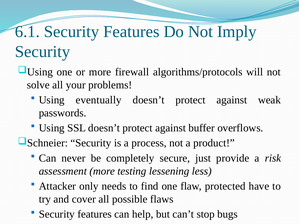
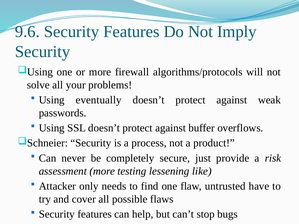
6.1: 6.1 -> 9.6
less: less -> like
protected: protected -> untrusted
